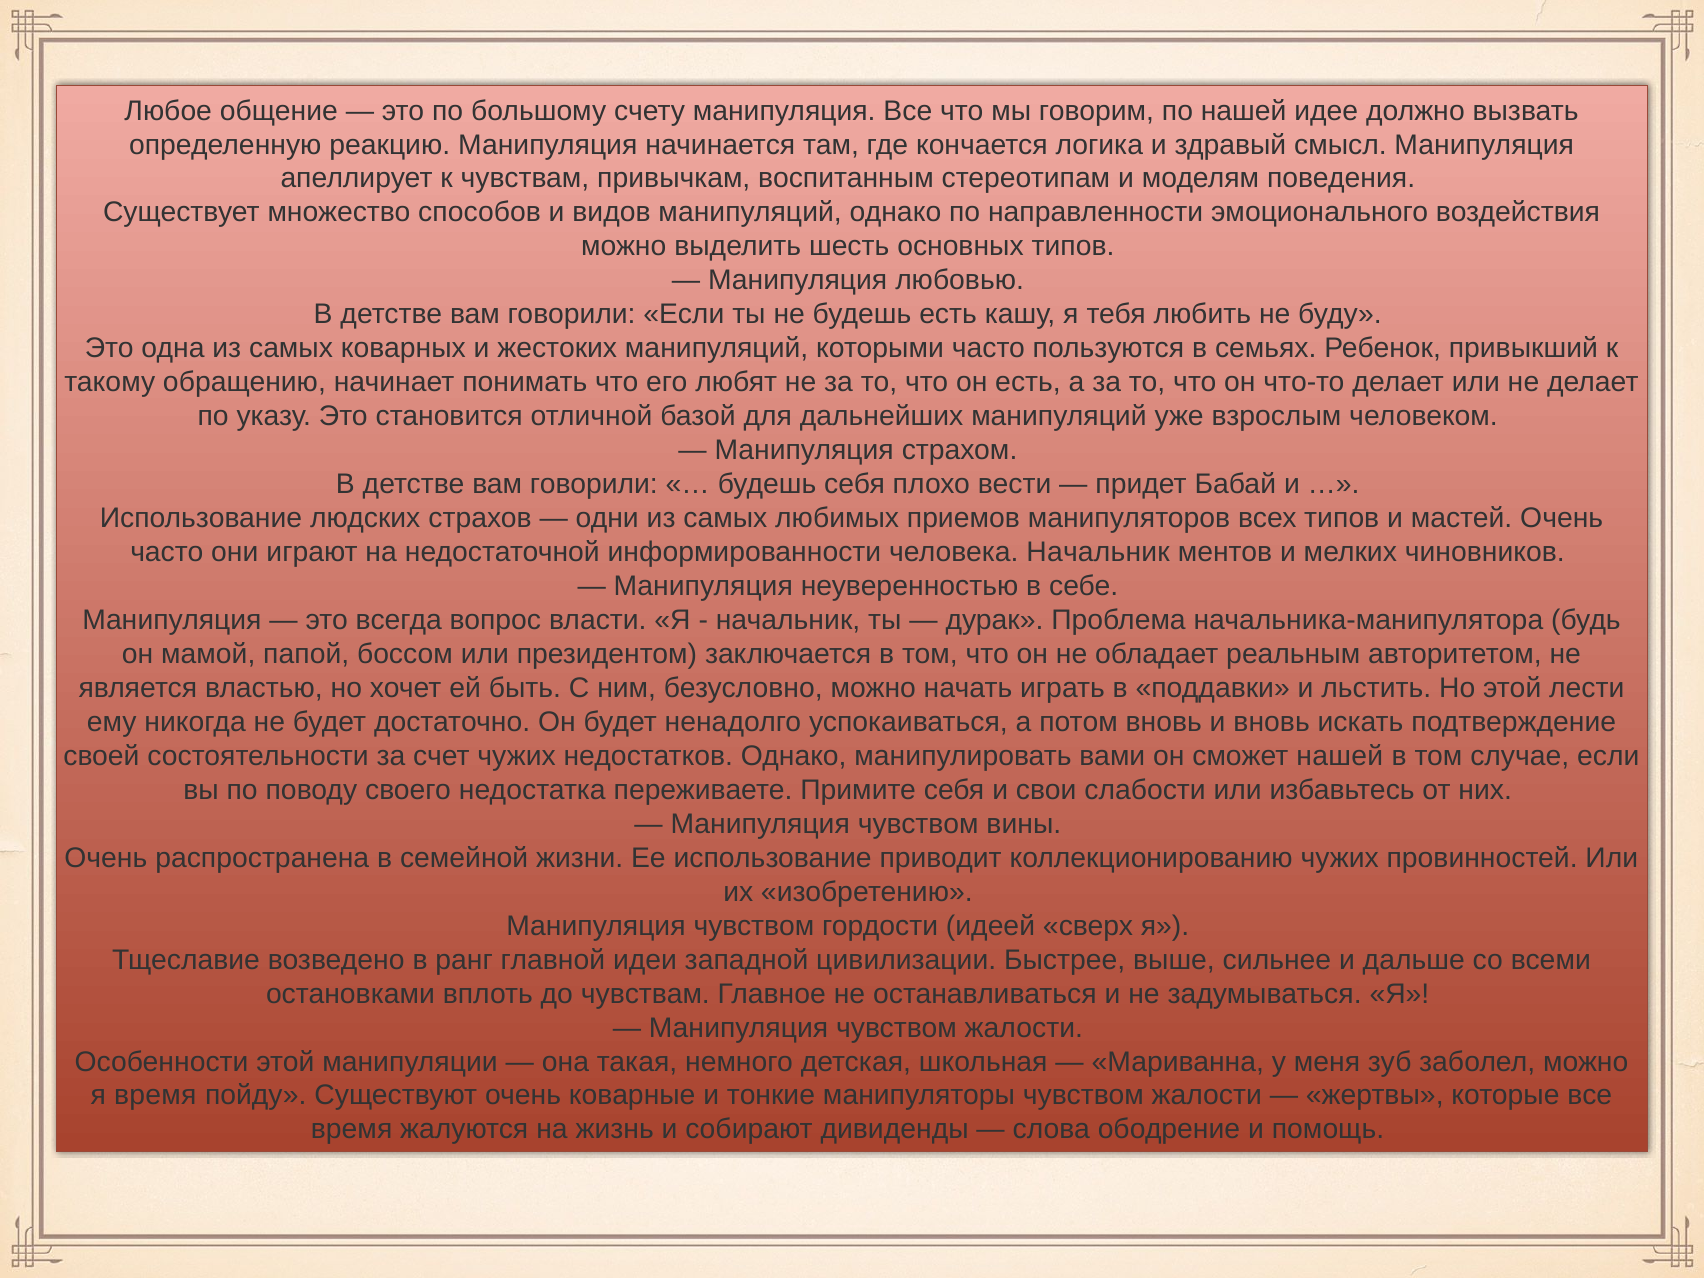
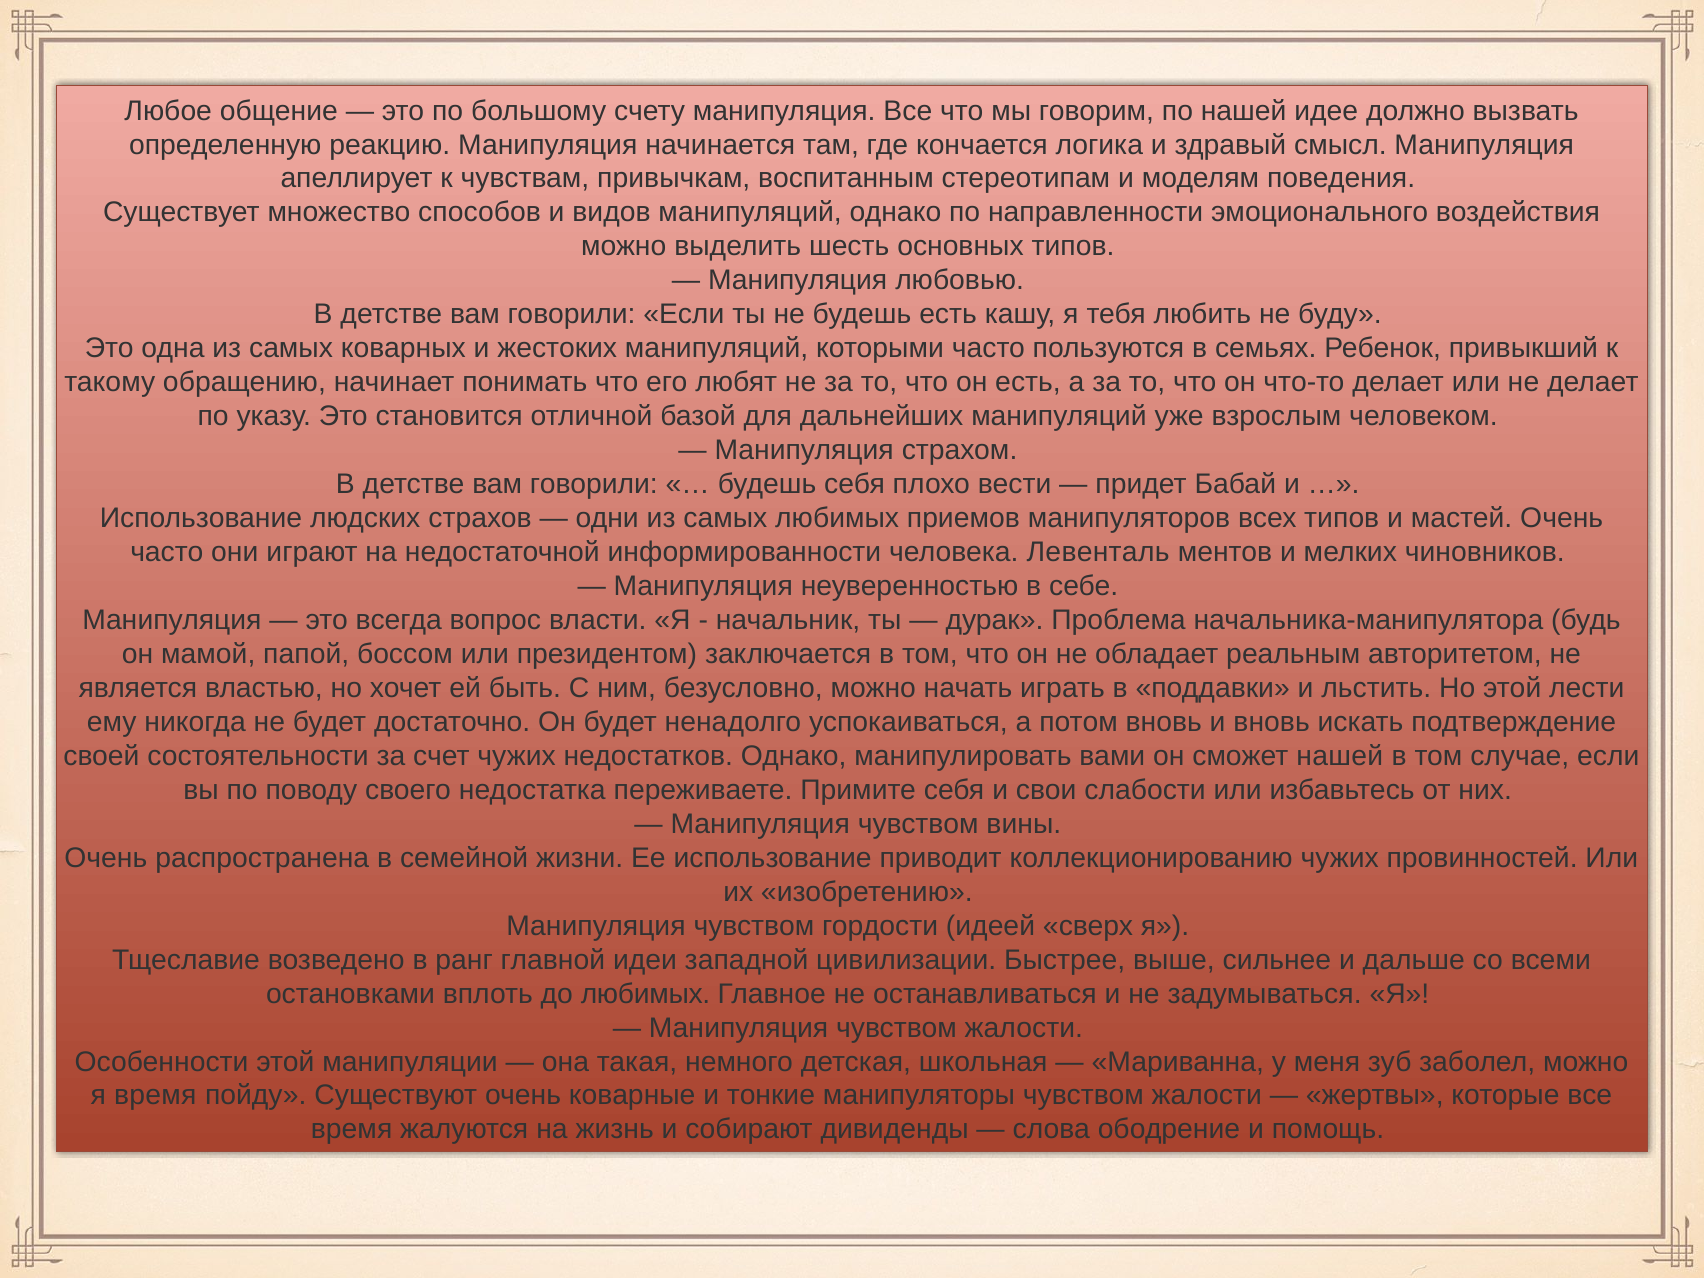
человека Начальник: Начальник -> Левенталь
до чувствам: чувствам -> любимых
